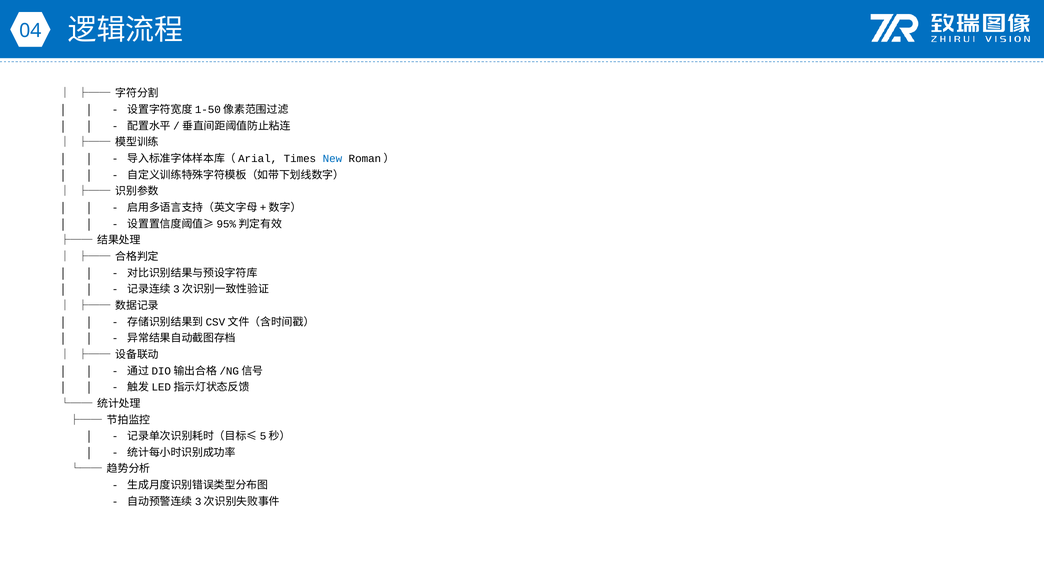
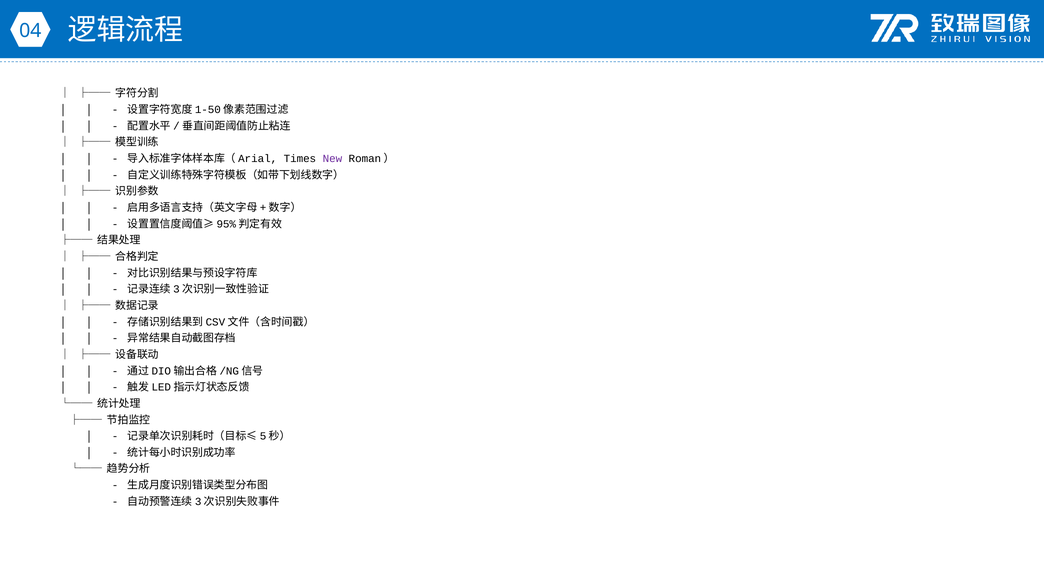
New colour: blue -> purple
